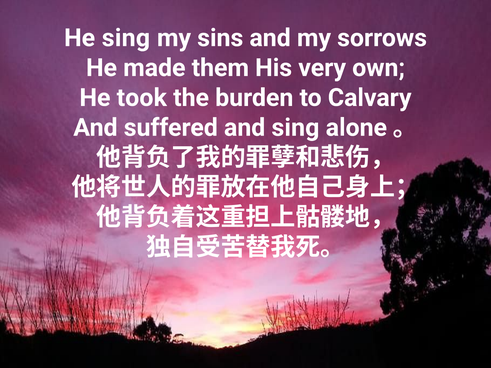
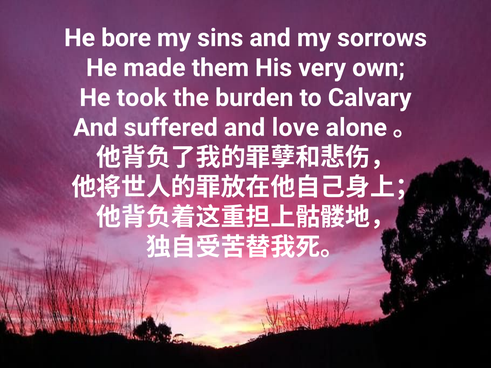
He sing: sing -> bore
and sing: sing -> love
